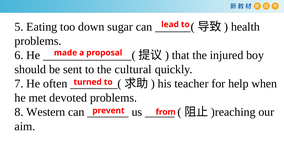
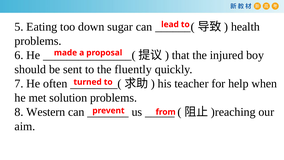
cultural: cultural -> fluently
devoted: devoted -> solution
